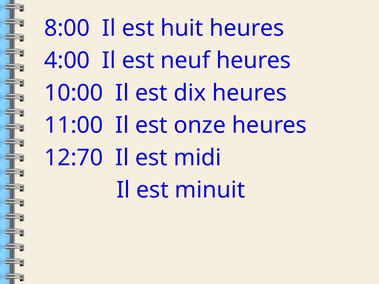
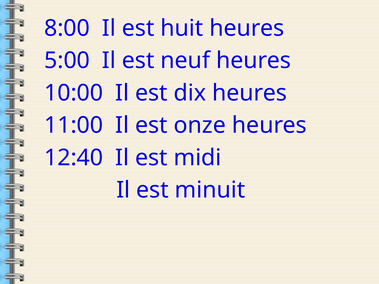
4:00: 4:00 -> 5:00
12:70: 12:70 -> 12:40
